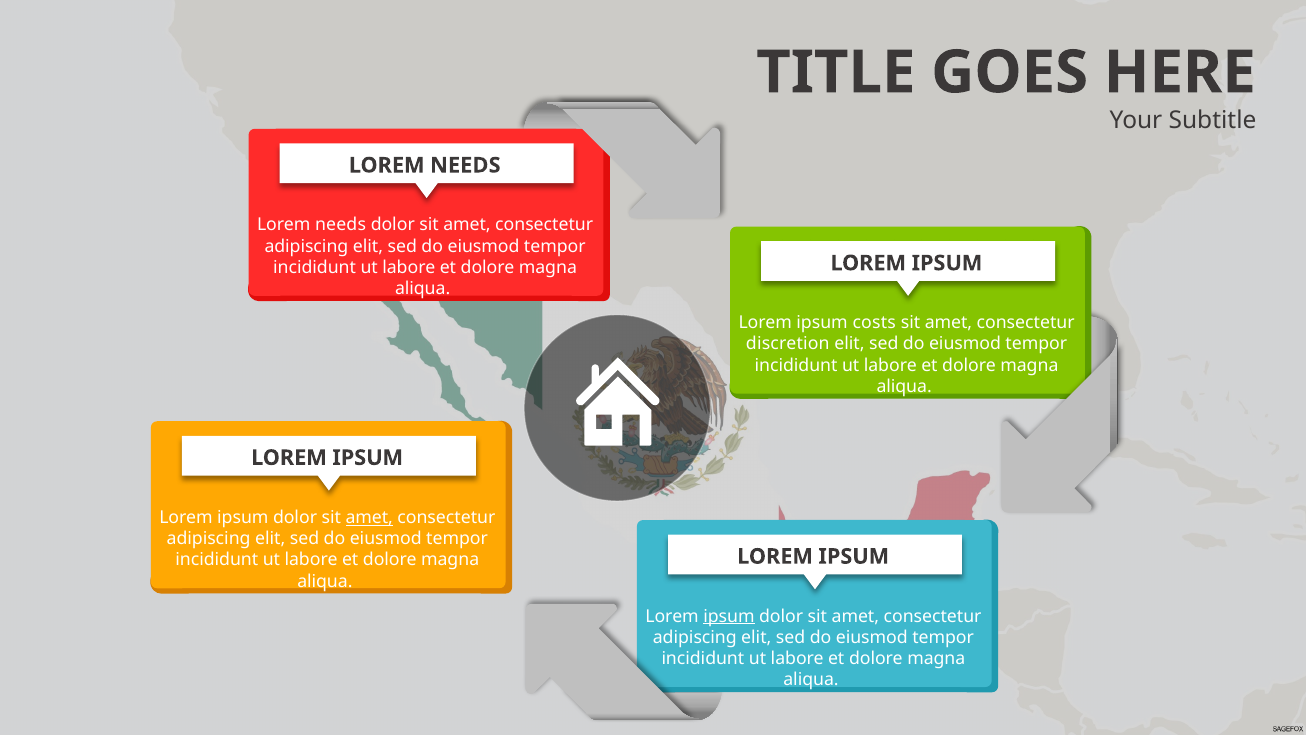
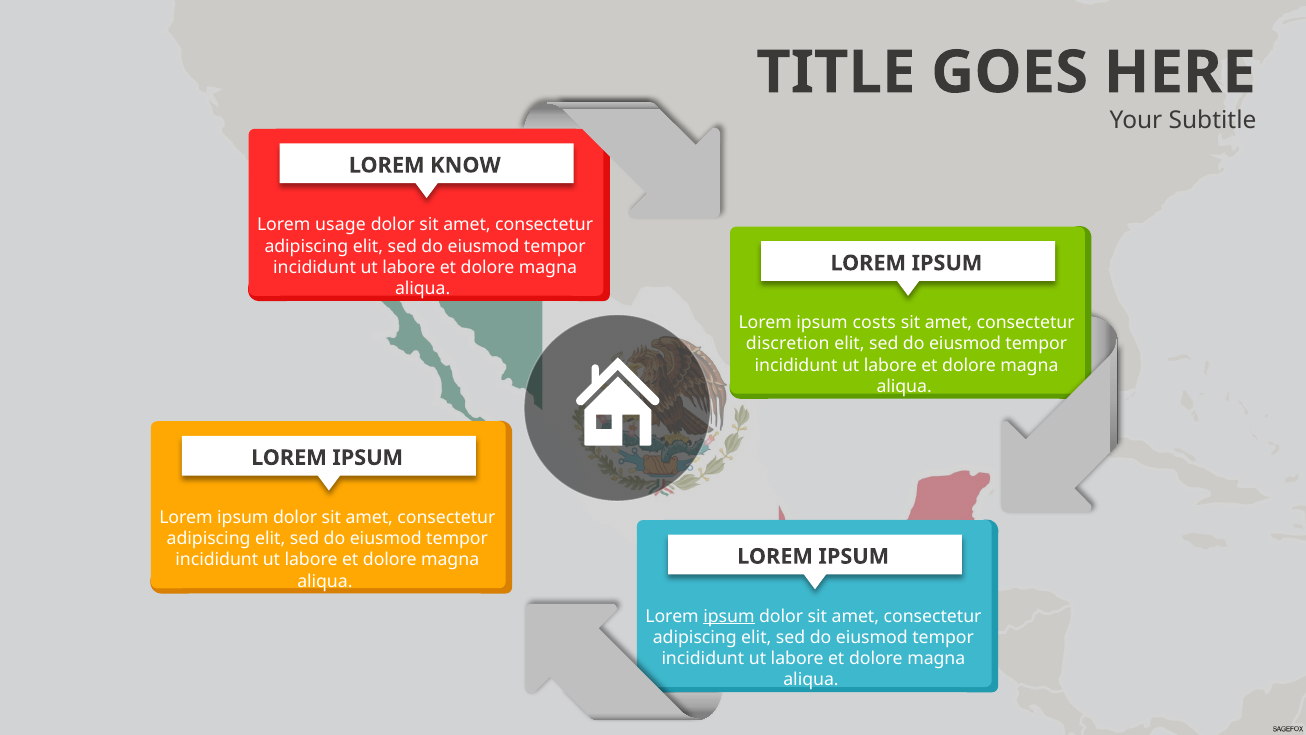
NEEDS at (465, 165): NEEDS -> KNOW
needs at (341, 225): needs -> usage
amet at (369, 517) underline: present -> none
